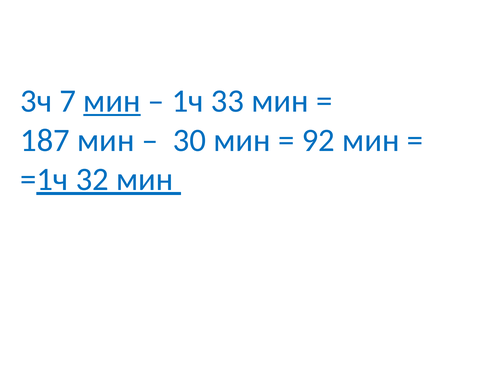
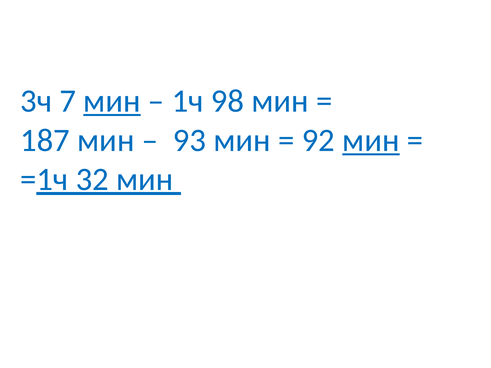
33: 33 -> 98
30: 30 -> 93
мин at (371, 140) underline: none -> present
